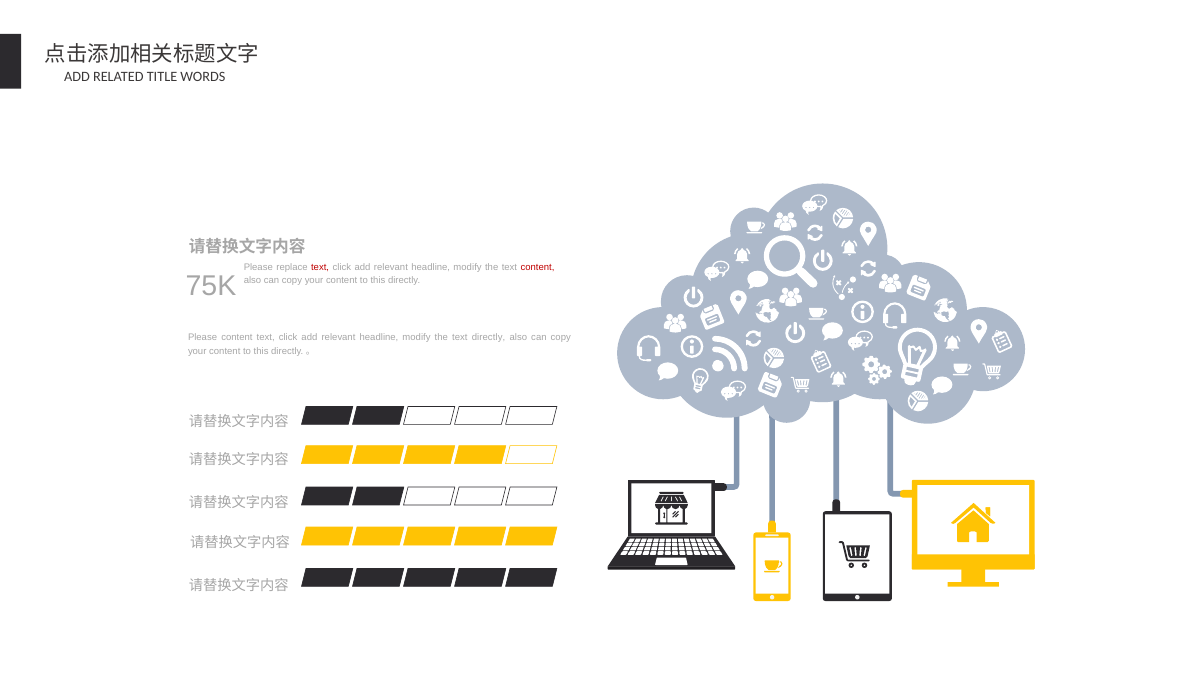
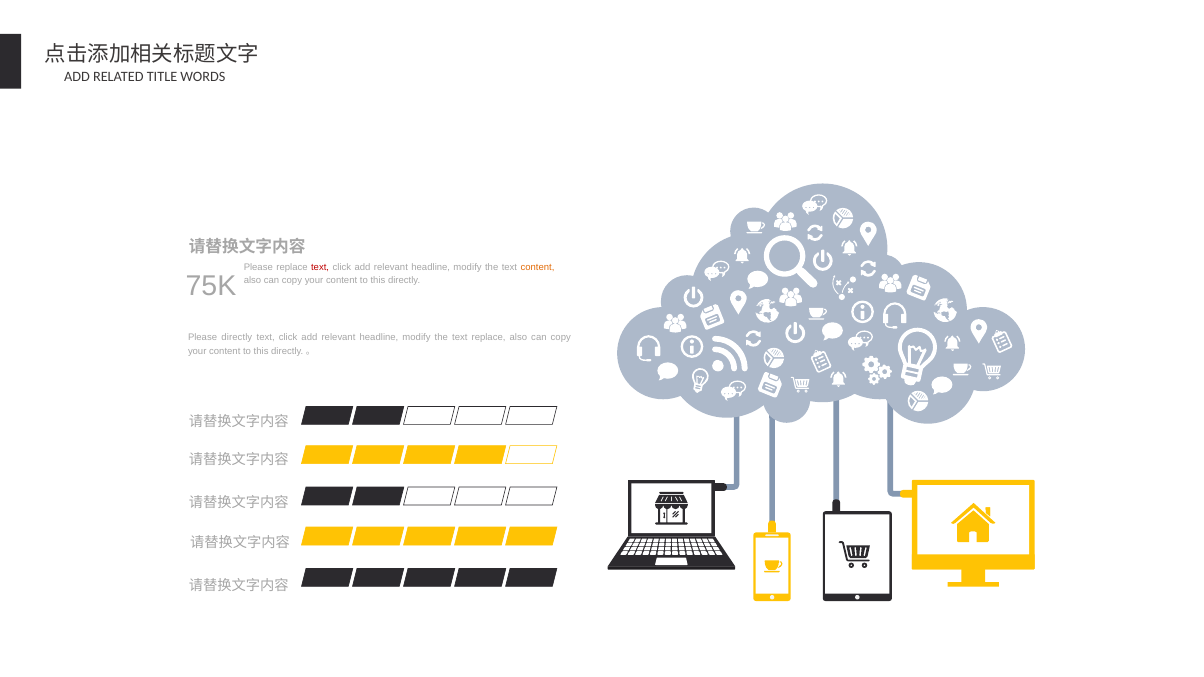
content at (538, 267) colour: red -> orange
Please content: content -> directly
text directly: directly -> replace
